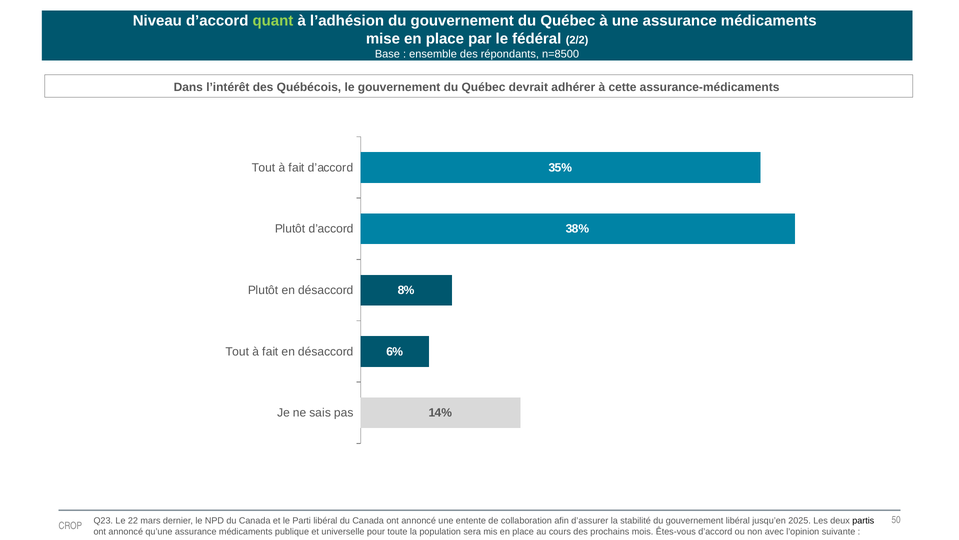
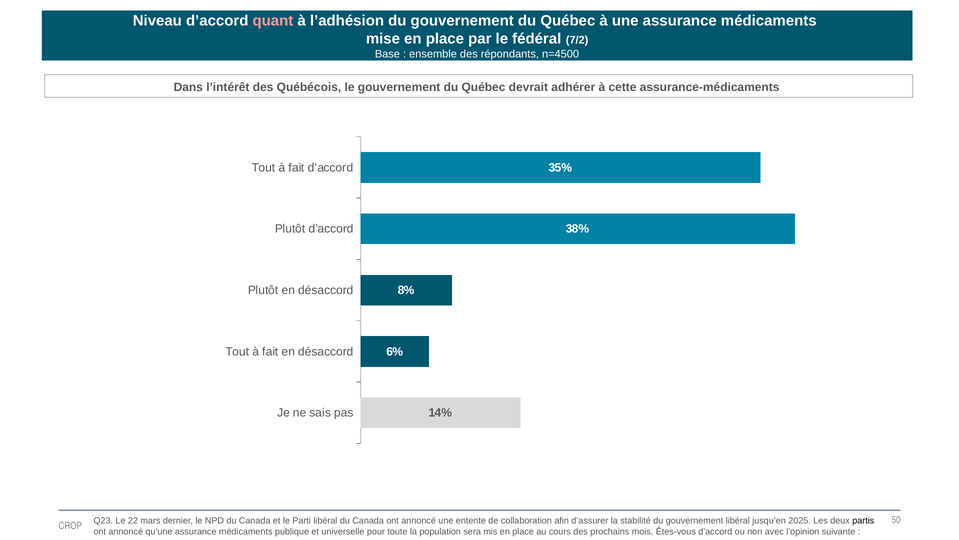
quant colour: light green -> pink
2/2: 2/2 -> 7/2
n=8500: n=8500 -> n=4500
